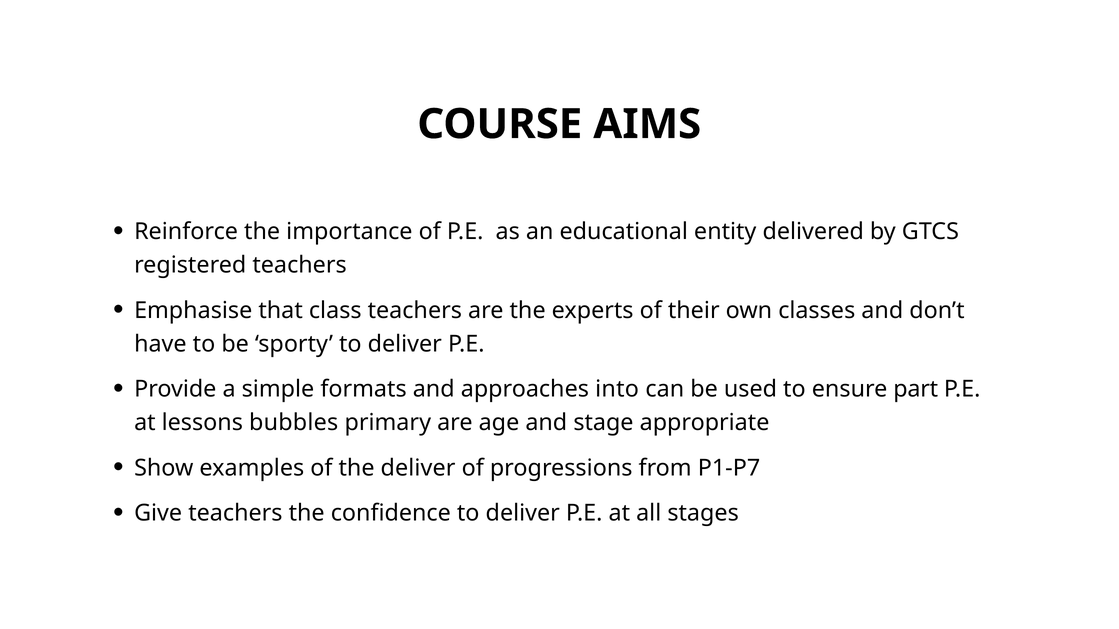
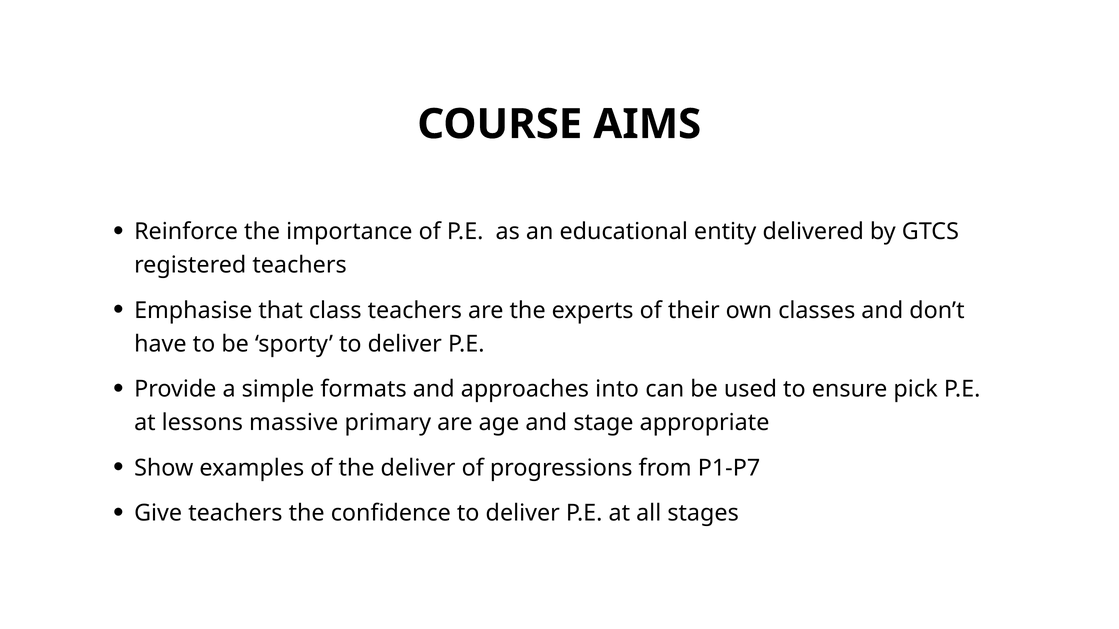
part: part -> pick
bubbles: bubbles -> massive
